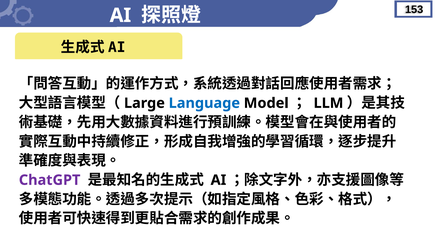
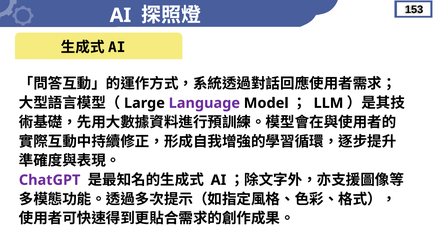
Language colour: blue -> purple
